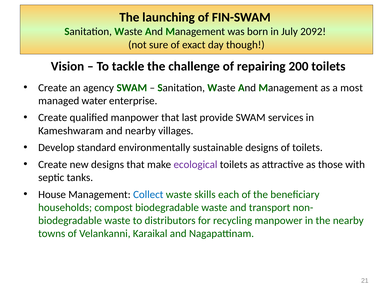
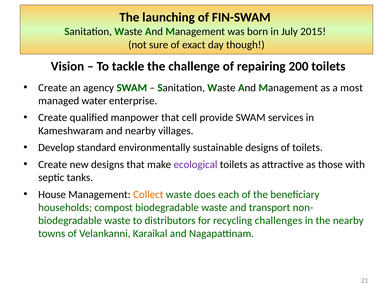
2092: 2092 -> 2015
last: last -> cell
Collect colour: blue -> orange
skills: skills -> does
recycling manpower: manpower -> challenges
